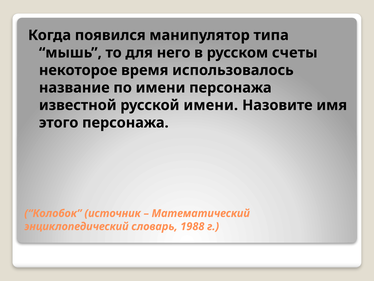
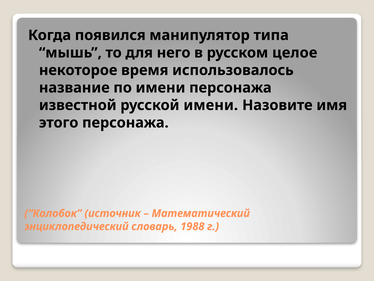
счеты: счеты -> целое
